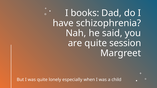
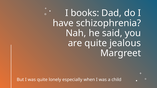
session: session -> jealous
